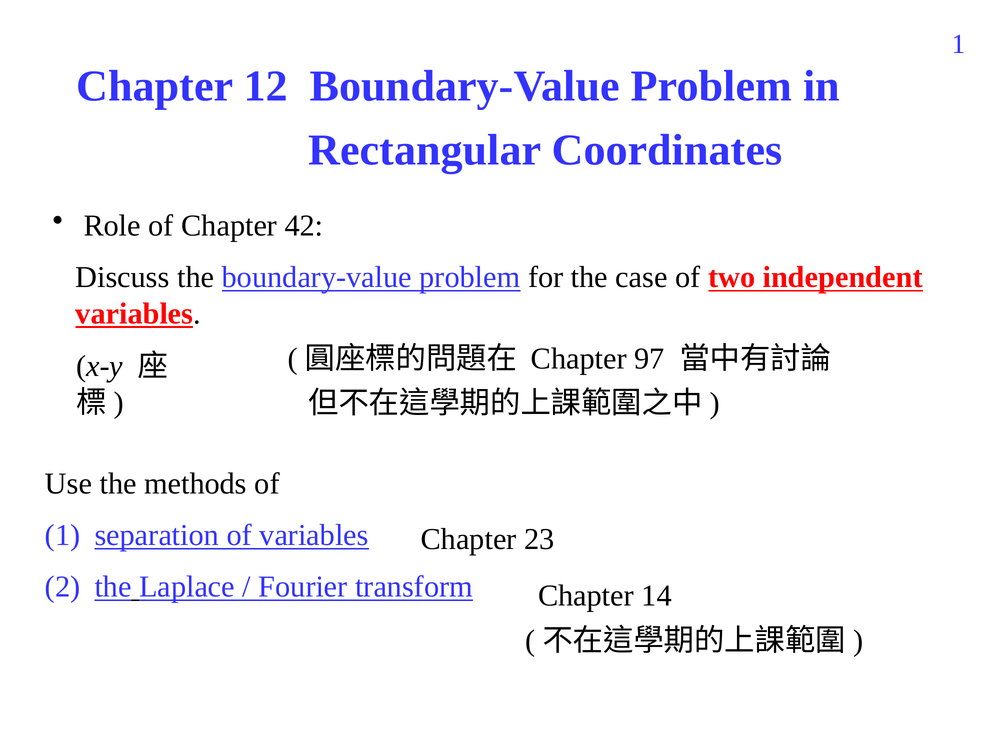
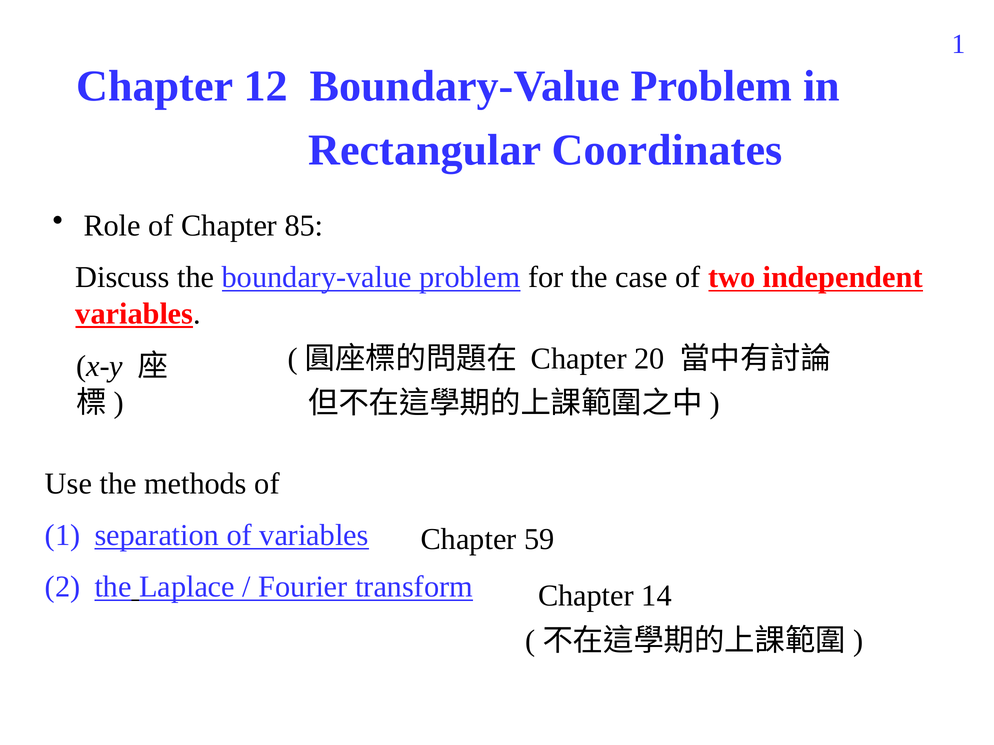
42: 42 -> 85
97: 97 -> 20
23: 23 -> 59
